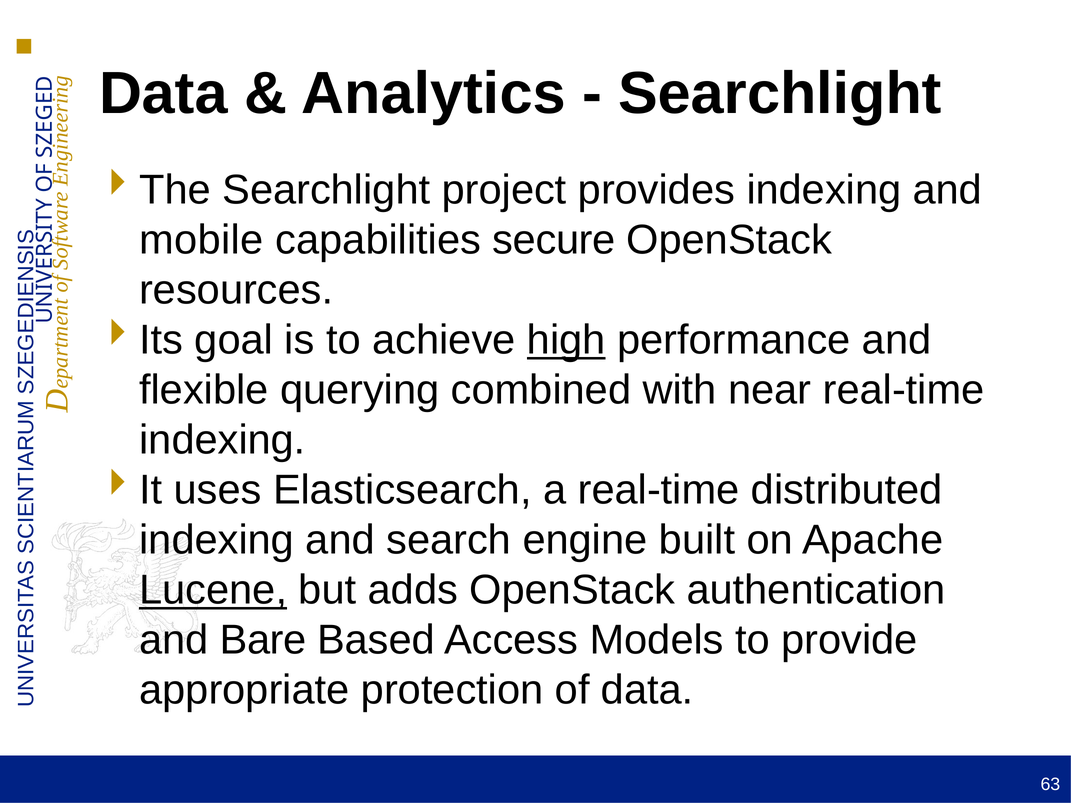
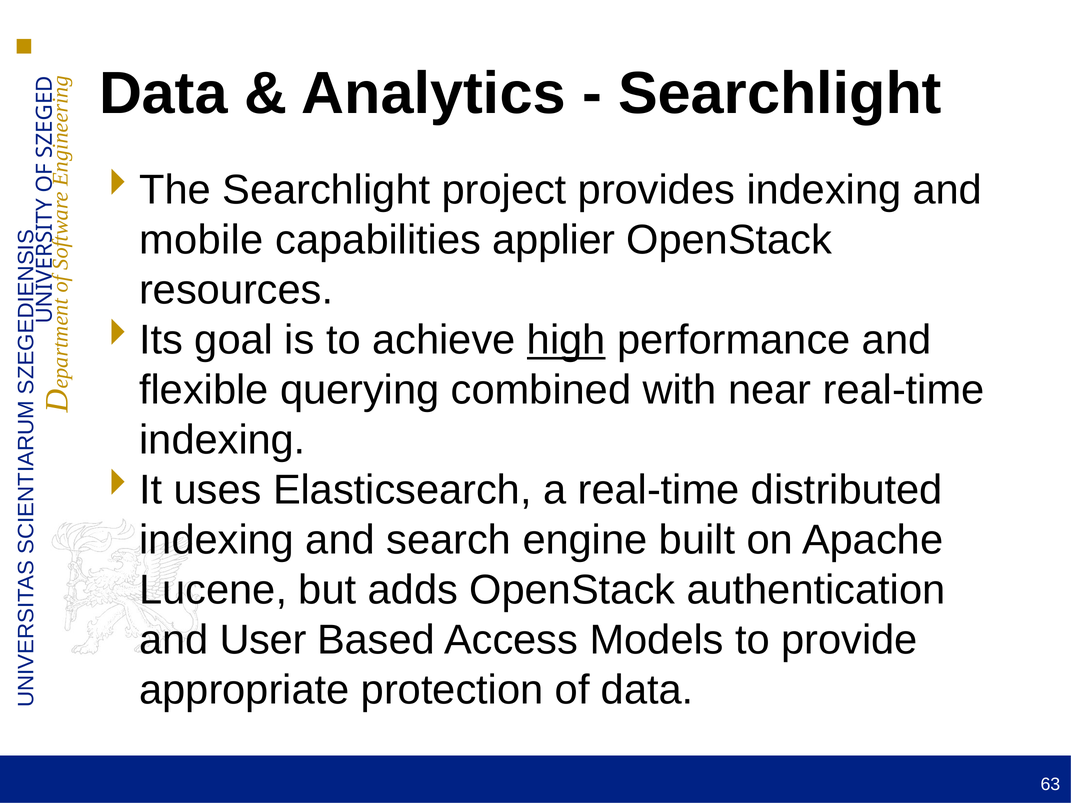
secure: secure -> applier
Lucene underline: present -> none
Bare: Bare -> User
